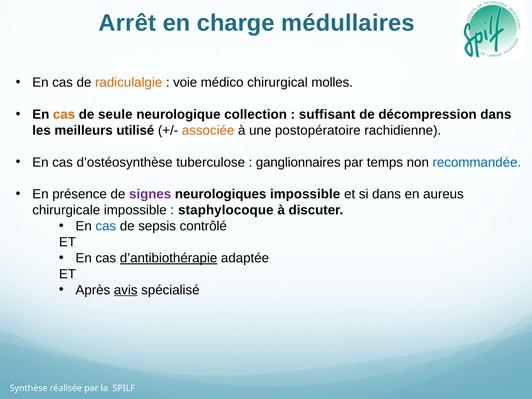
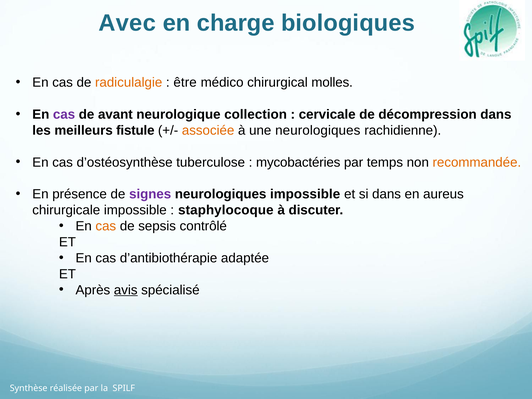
Arrêt: Arrêt -> Avec
médullaires: médullaires -> biologiques
voie: voie -> être
cas at (64, 114) colour: orange -> purple
seule: seule -> avant
suffisant: suffisant -> cervicale
utilisé: utilisé -> fistule
une postopératoire: postopératoire -> neurologiques
ganglionnaires: ganglionnaires -> mycobactéries
recommandée colour: blue -> orange
cas at (106, 226) colour: blue -> orange
d’antibiothérapie underline: present -> none
